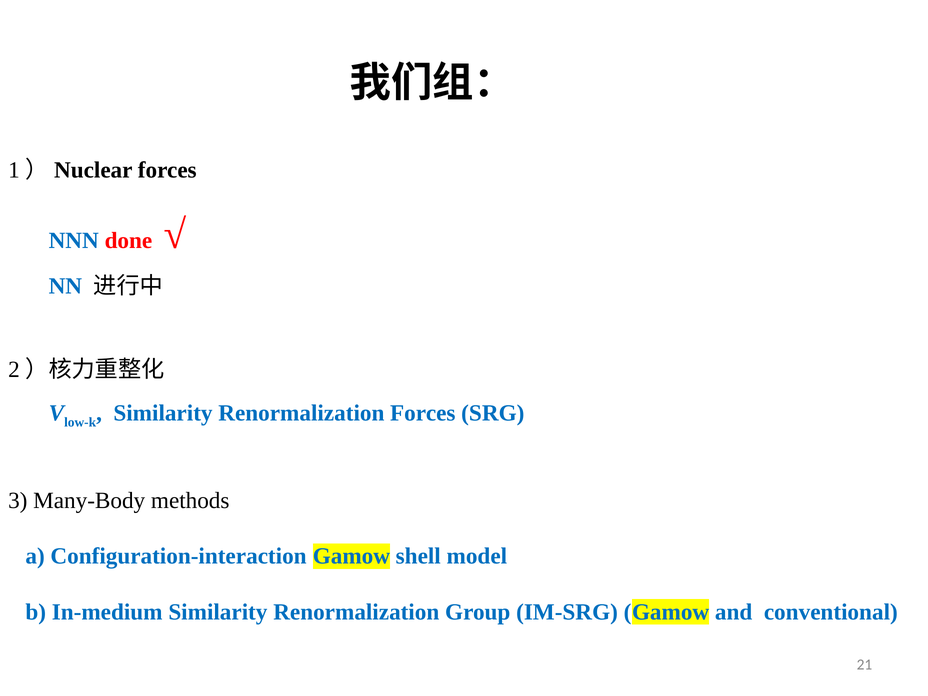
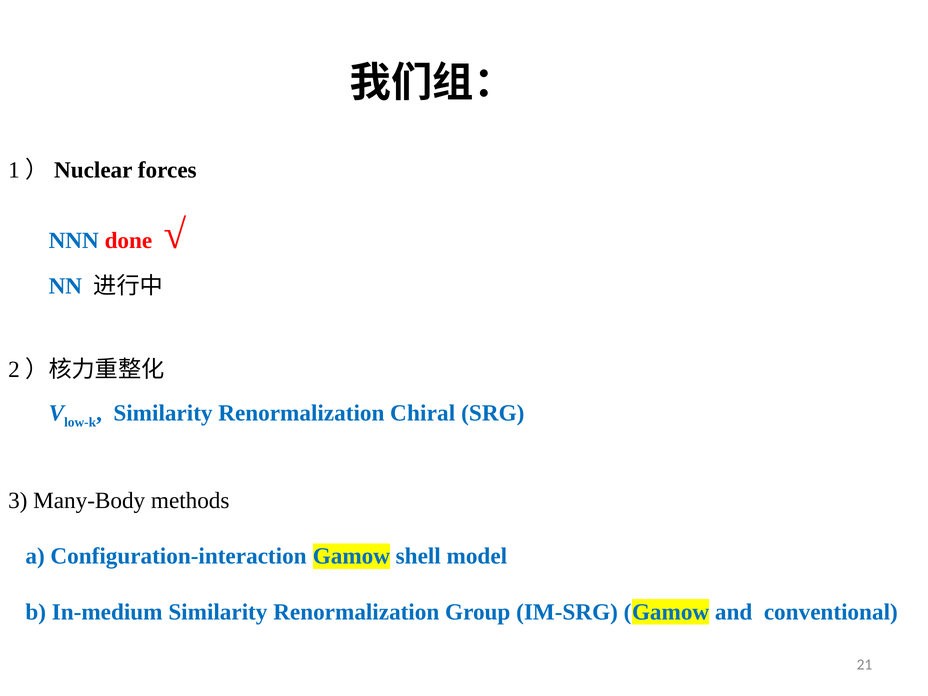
Renormalization Forces: Forces -> Chiral
